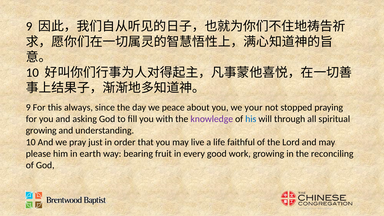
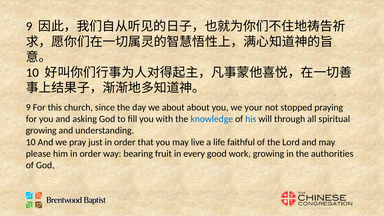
always: always -> church
we peace: peace -> about
knowledge colour: purple -> blue
him in earth: earth -> order
reconciling: reconciling -> authorities
